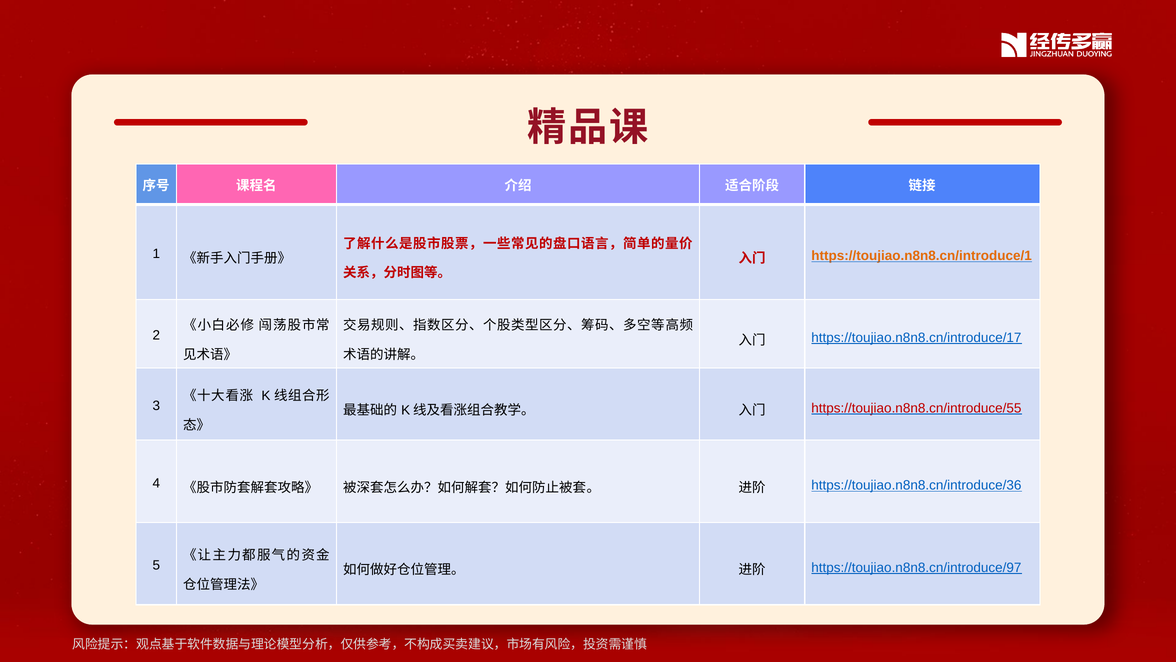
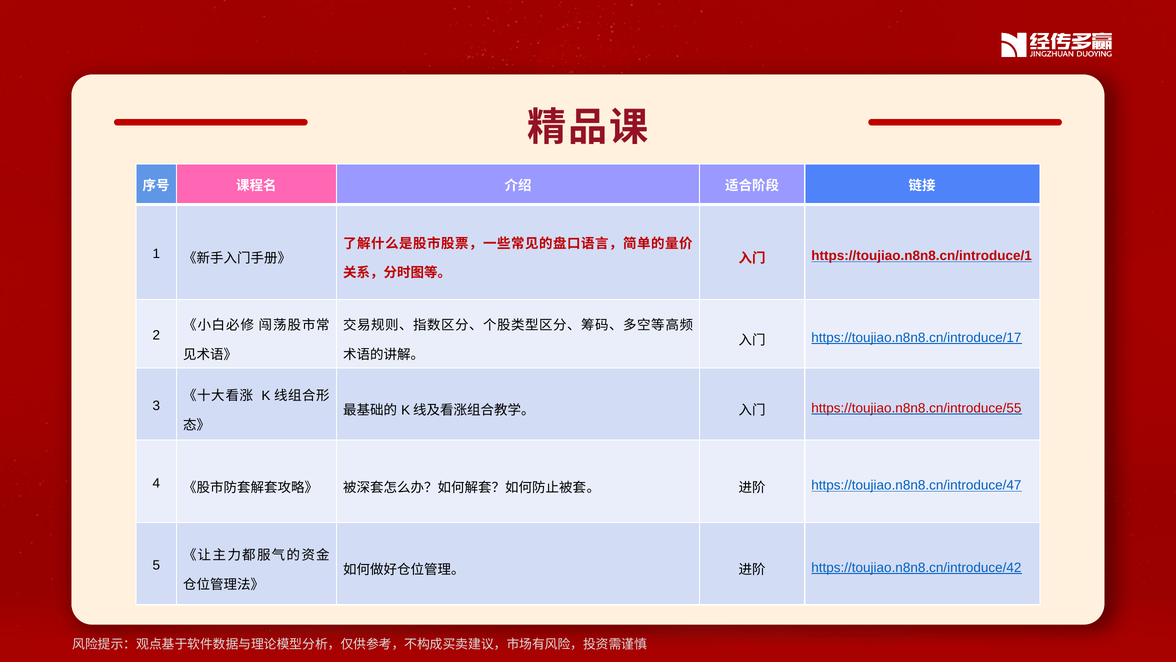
https://toujiao.n8n8.cn/introduce/1 colour: orange -> red
https://toujiao.n8n8.cn/introduce/36: https://toujiao.n8n8.cn/introduce/36 -> https://toujiao.n8n8.cn/introduce/47
https://toujiao.n8n8.cn/introduce/97: https://toujiao.n8n8.cn/introduce/97 -> https://toujiao.n8n8.cn/introduce/42
